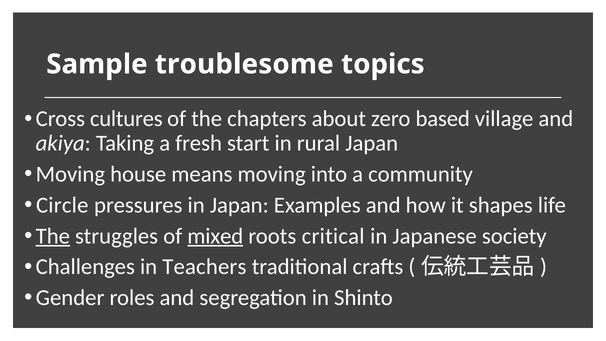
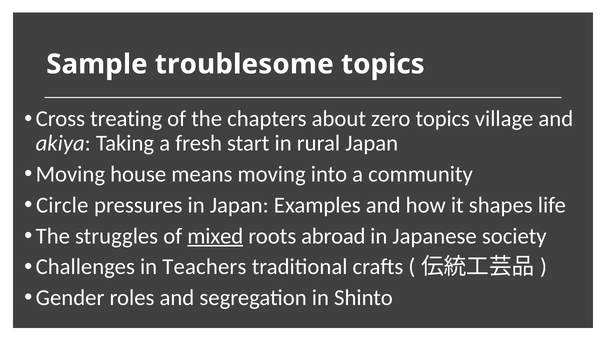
cultures: cultures -> treating
zero based: based -> topics
The at (53, 236) underline: present -> none
critical: critical -> abroad
